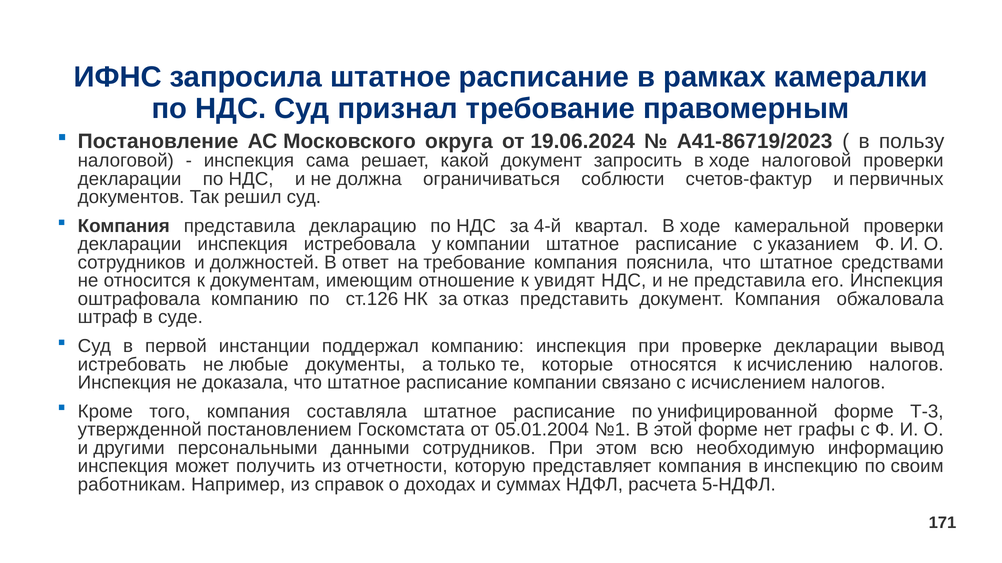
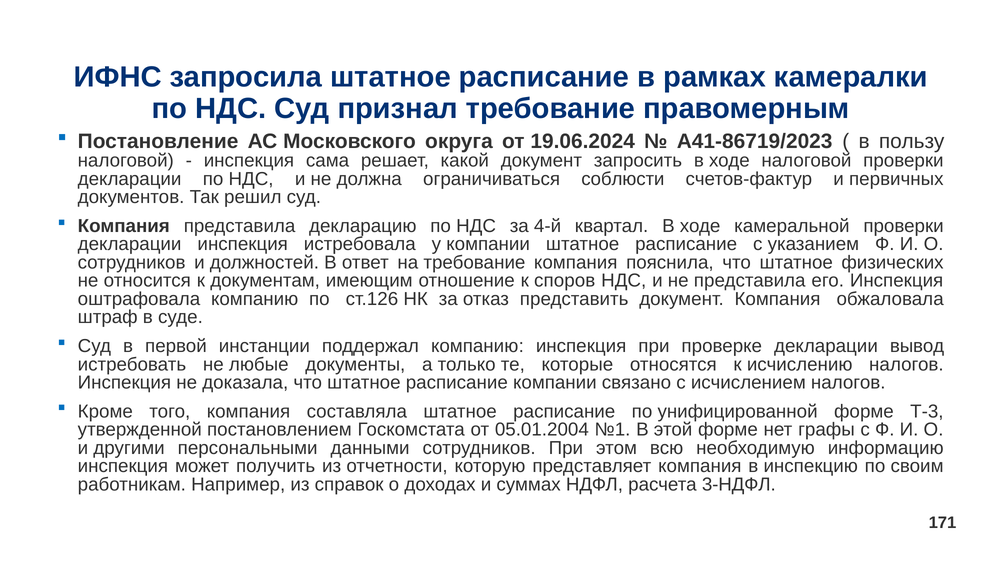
средствами: средствами -> физических
увидят: увидят -> споров
5-НДФЛ: 5-НДФЛ -> 3-НДФЛ
